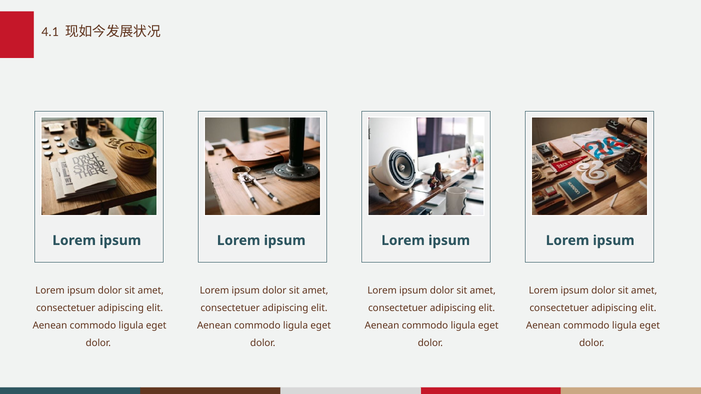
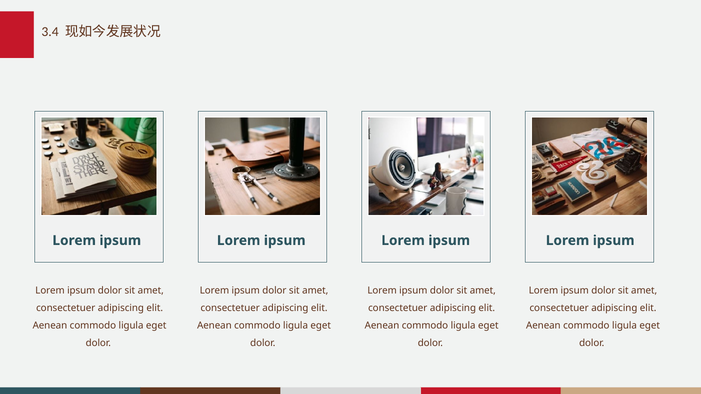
4.1: 4.1 -> 3.4
